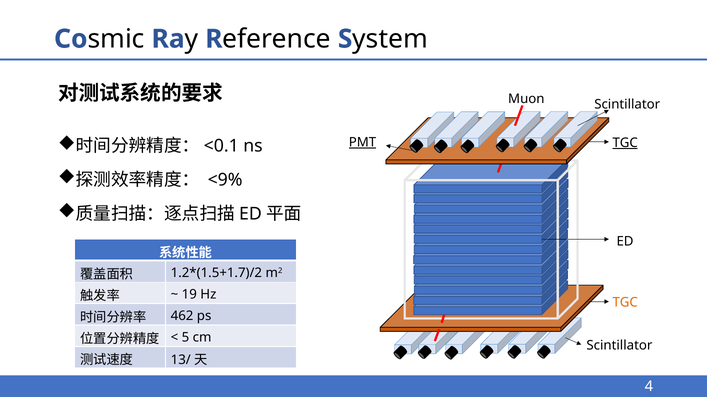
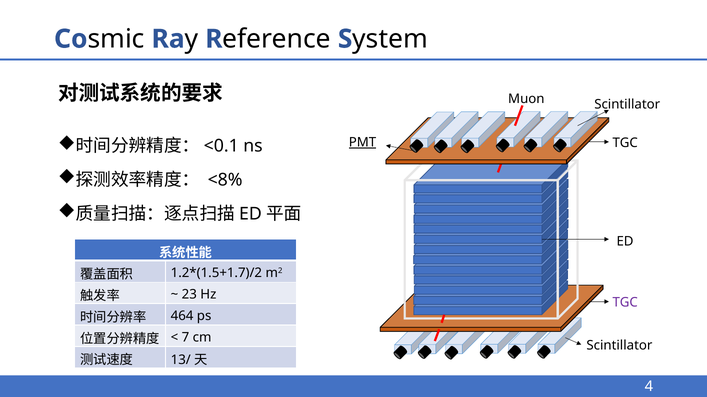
TGC at (625, 143) underline: present -> none
<9%: <9% -> <8%
19: 19 -> 23
TGC at (625, 303) colour: orange -> purple
462: 462 -> 464
5: 5 -> 7
